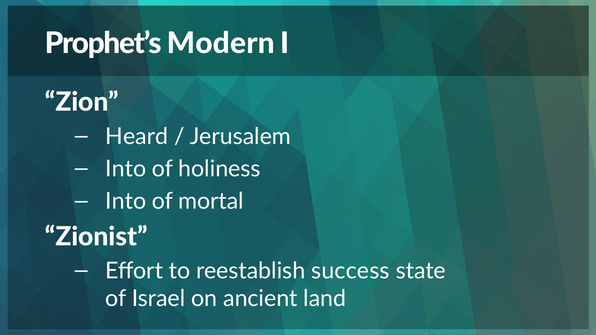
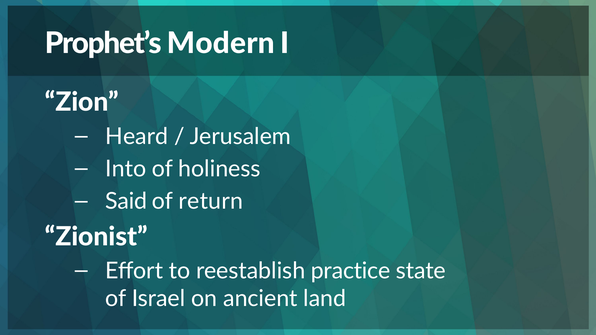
Into at (126, 201): Into -> Said
mortal: mortal -> return
success: success -> practice
